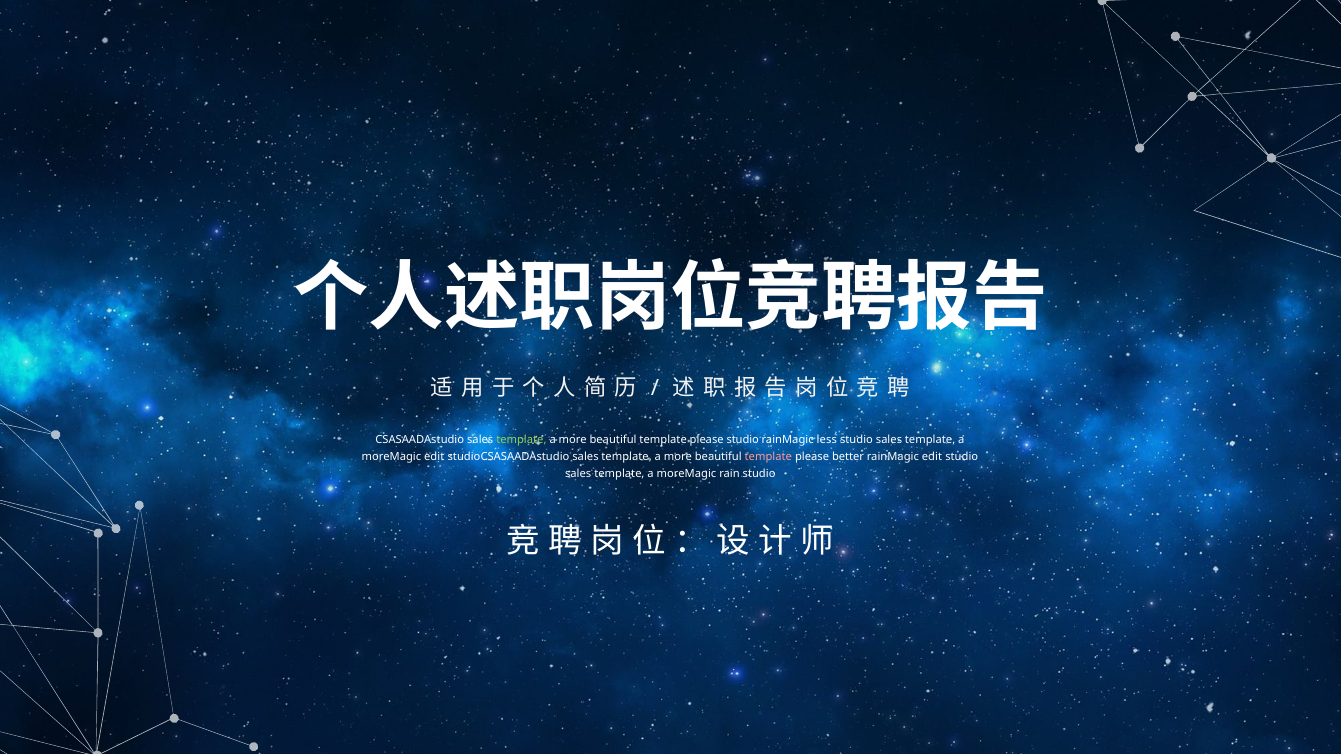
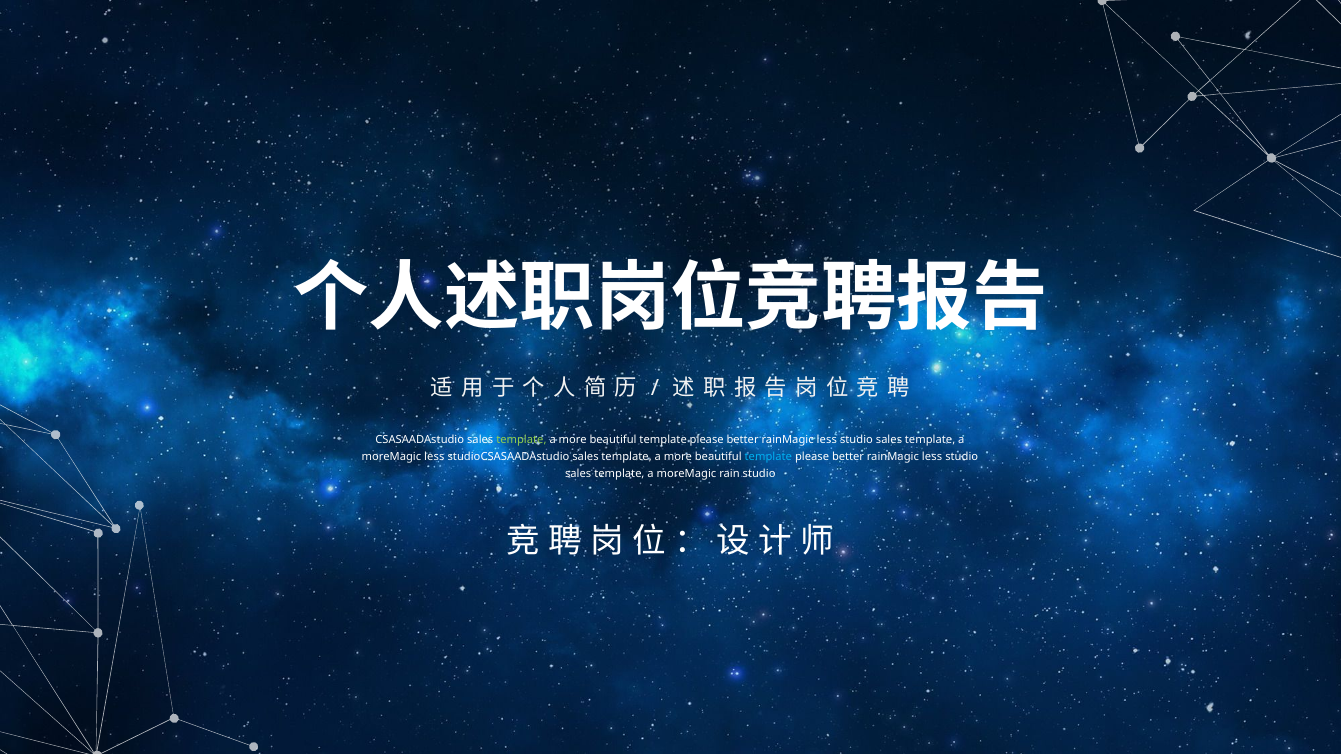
studio at (743, 440): studio -> better
moreMagic edit: edit -> less
template at (768, 457) colour: pink -> light blue
edit at (932, 457): edit -> less
